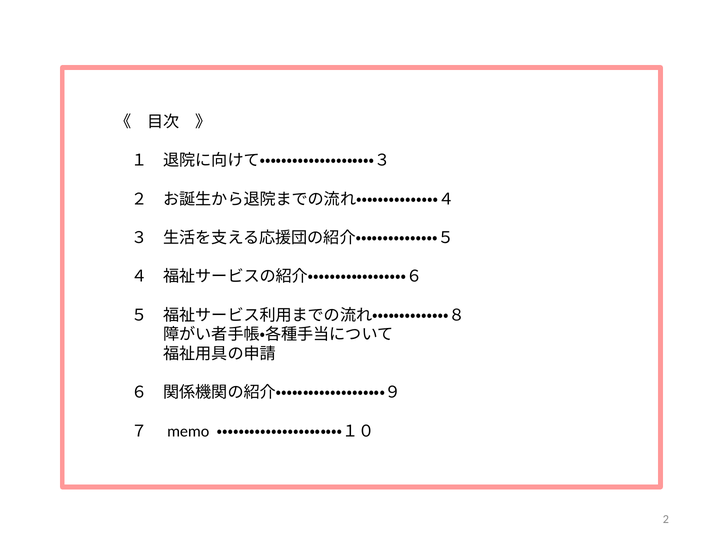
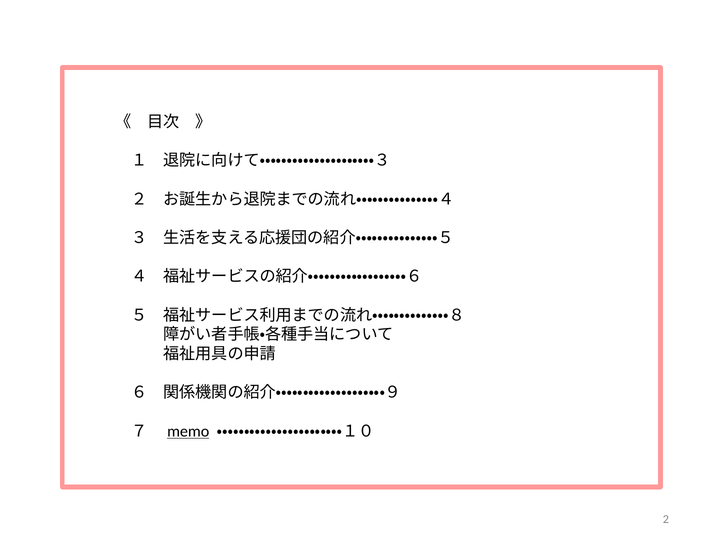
memo underline: none -> present
